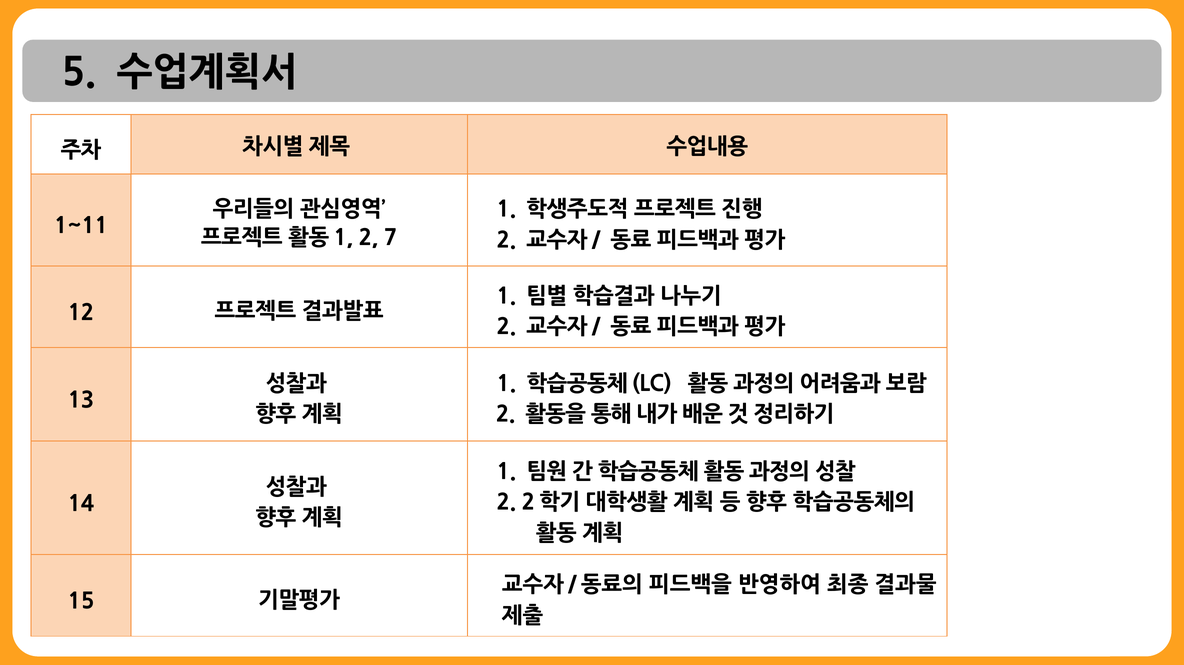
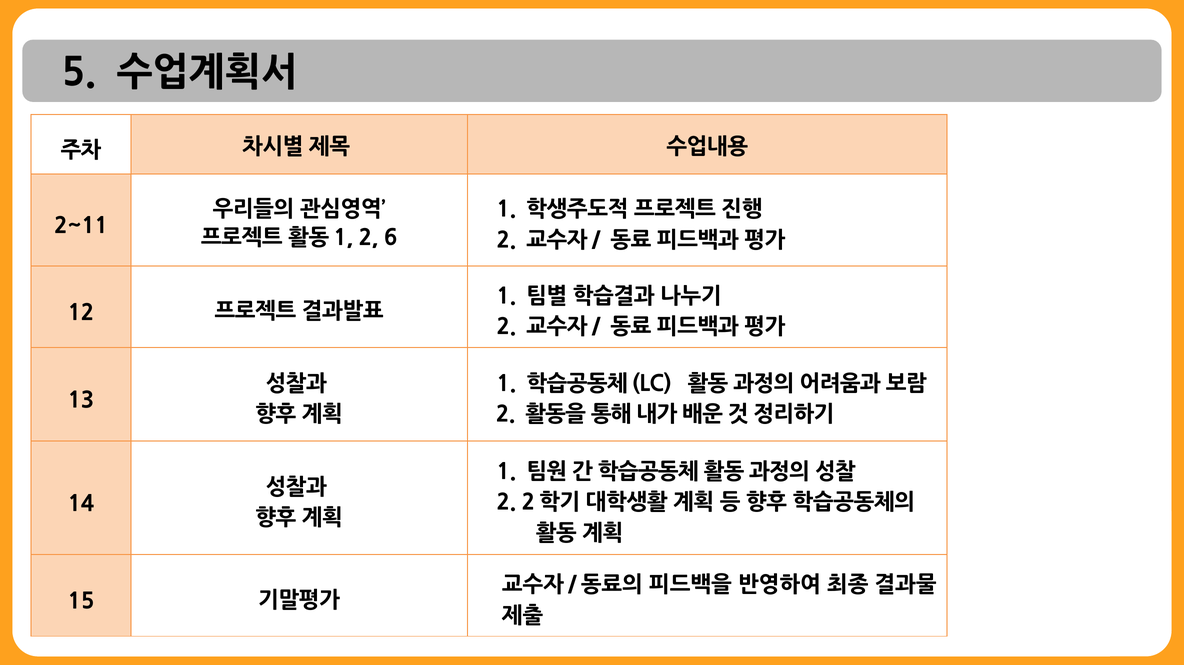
1~11: 1~11 -> 2~11
7: 7 -> 6
